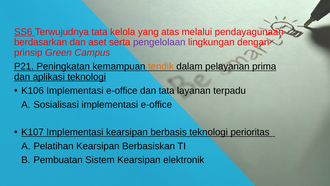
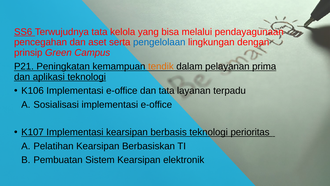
atas: atas -> bisa
berdasarkan: berdasarkan -> pencegahan
pengelolaan colour: purple -> blue
